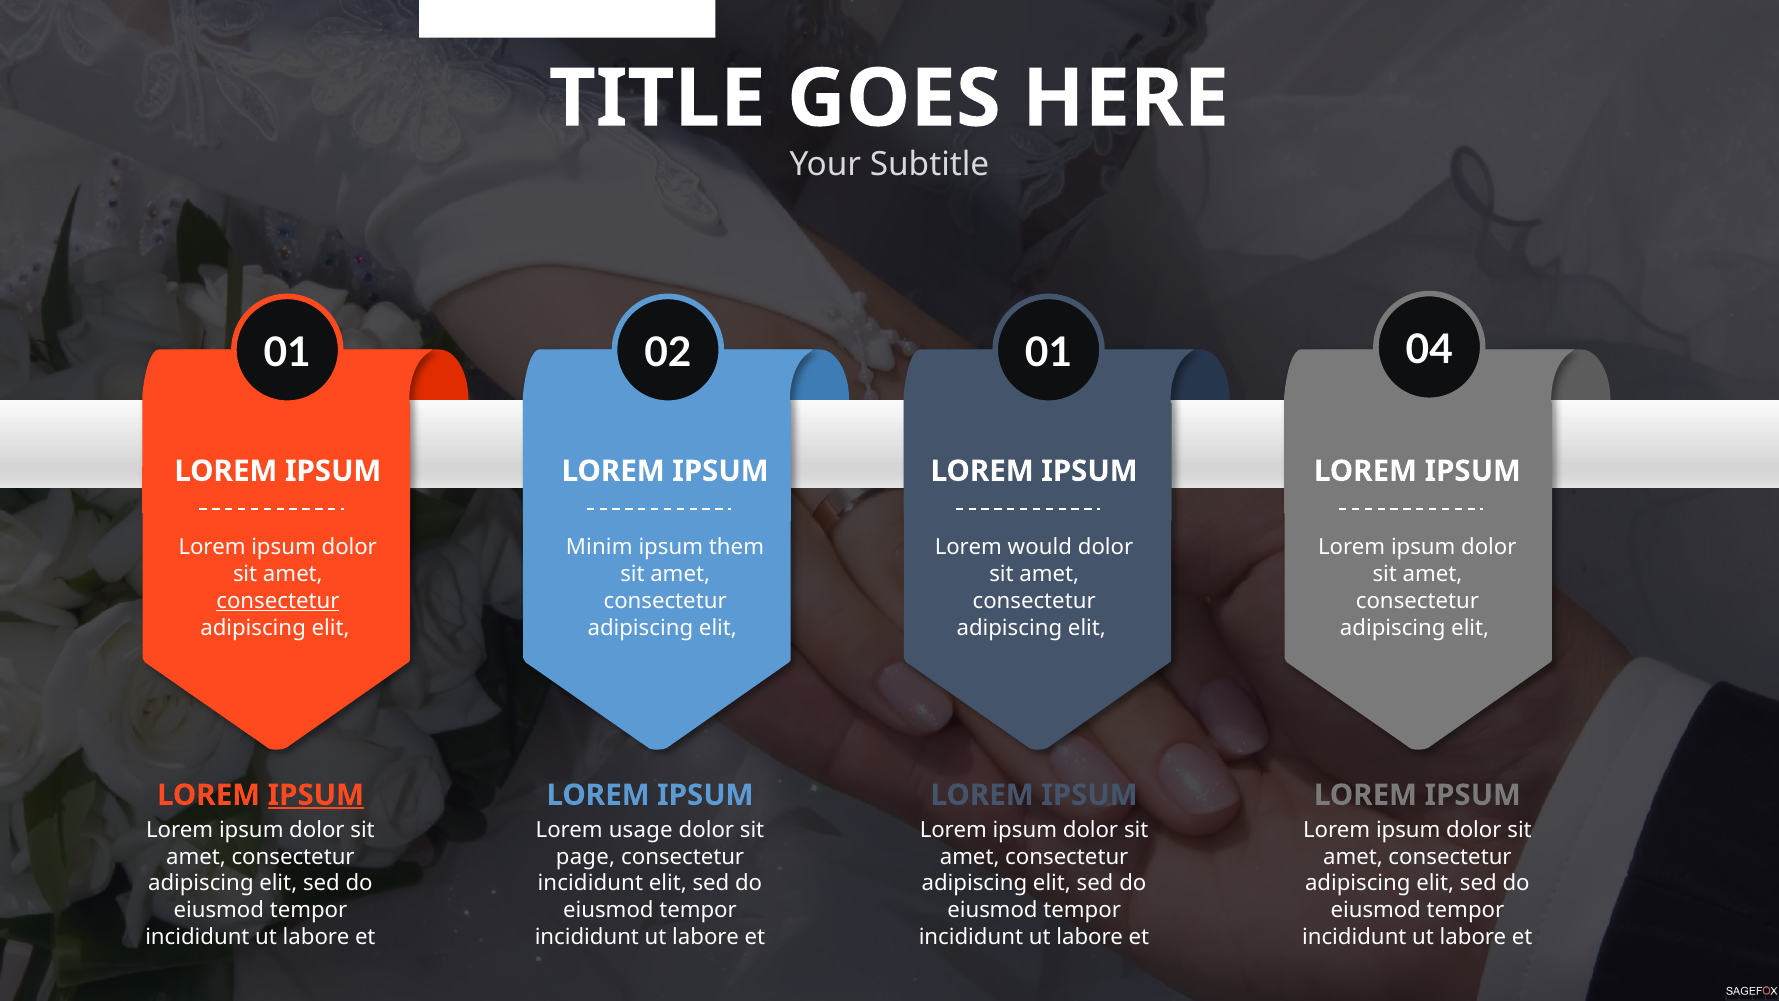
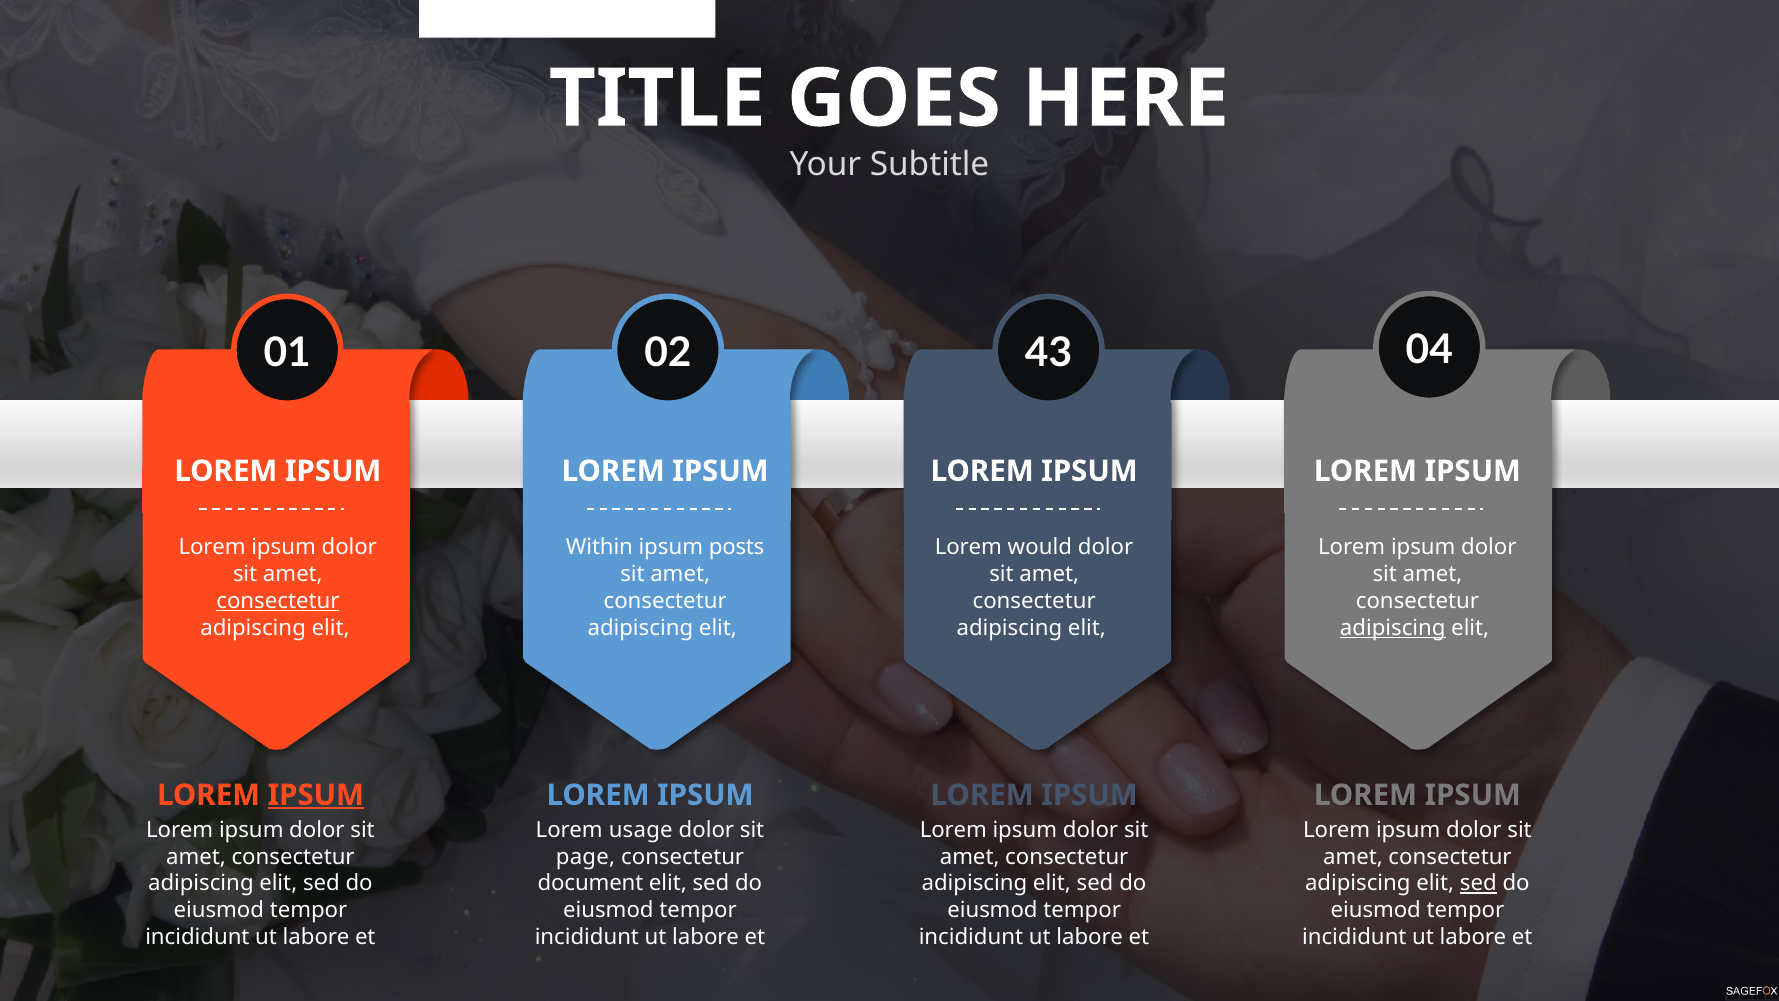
02 01: 01 -> 43
Minim: Minim -> Within
them: them -> posts
adipiscing at (1393, 628) underline: none -> present
incididunt at (590, 883): incididunt -> document
sed at (1478, 883) underline: none -> present
